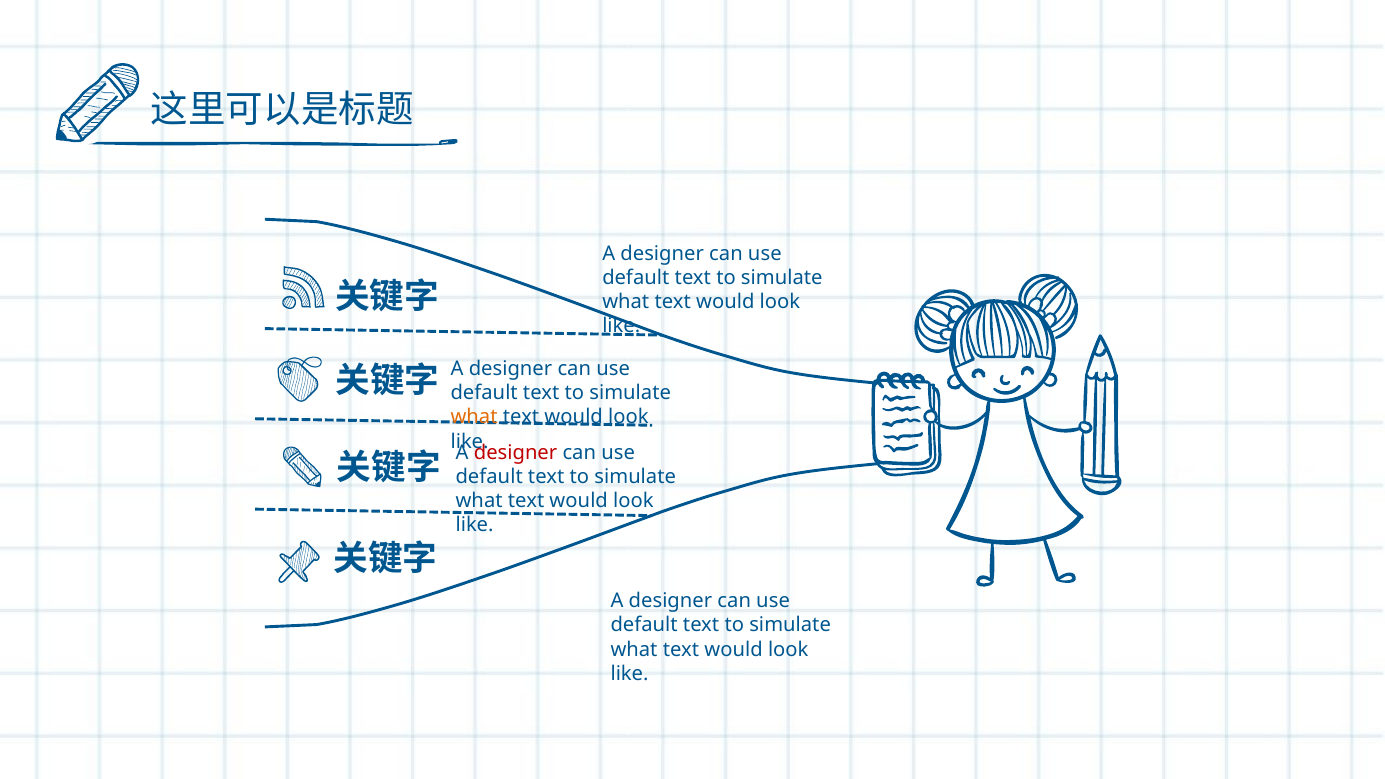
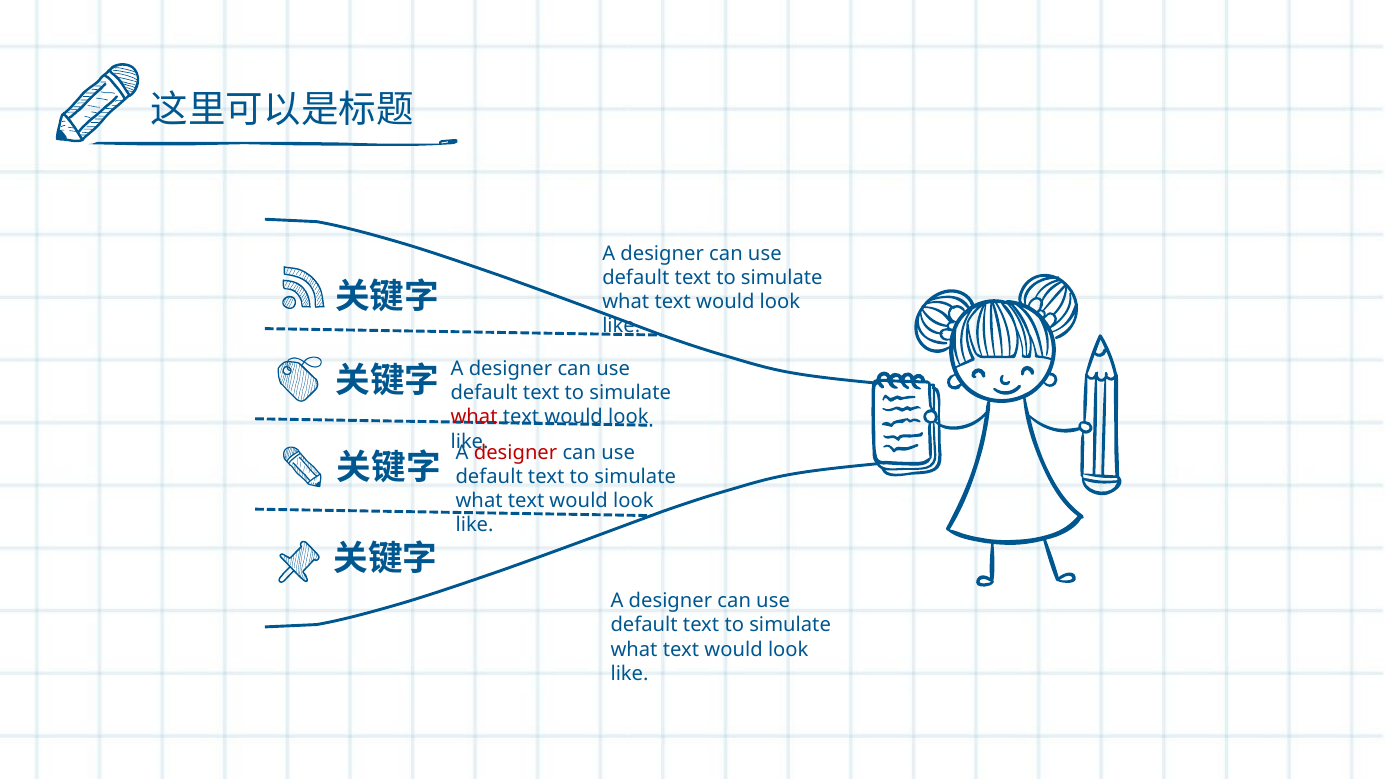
what at (474, 417) colour: orange -> red
